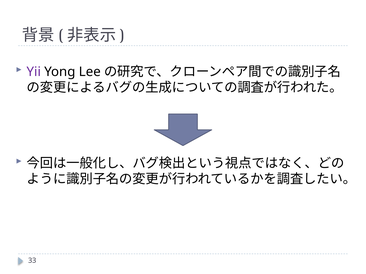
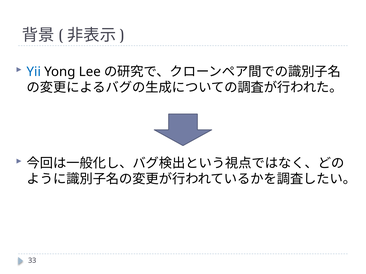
Yii colour: purple -> blue
